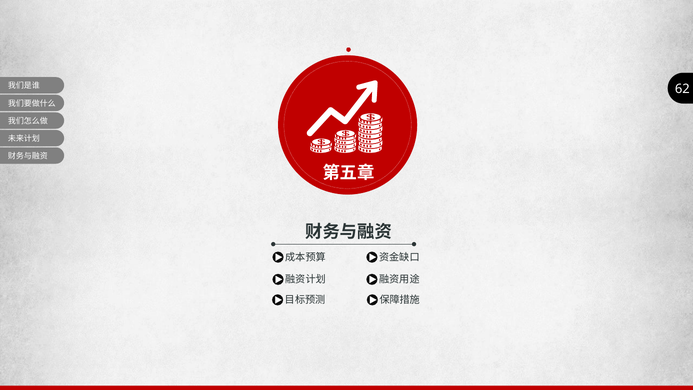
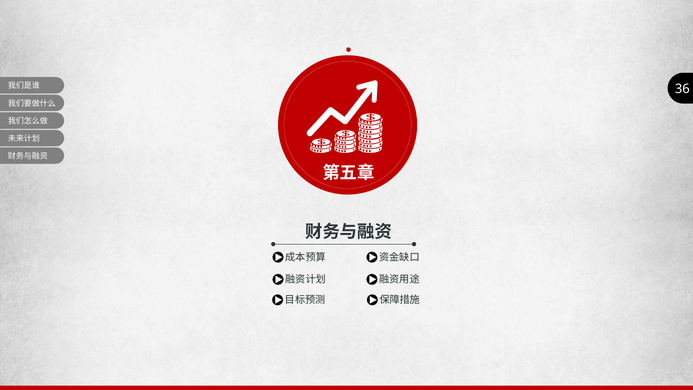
62: 62 -> 36
